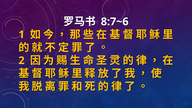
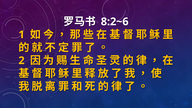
8:7~6: 8:7~6 -> 8:2~6
